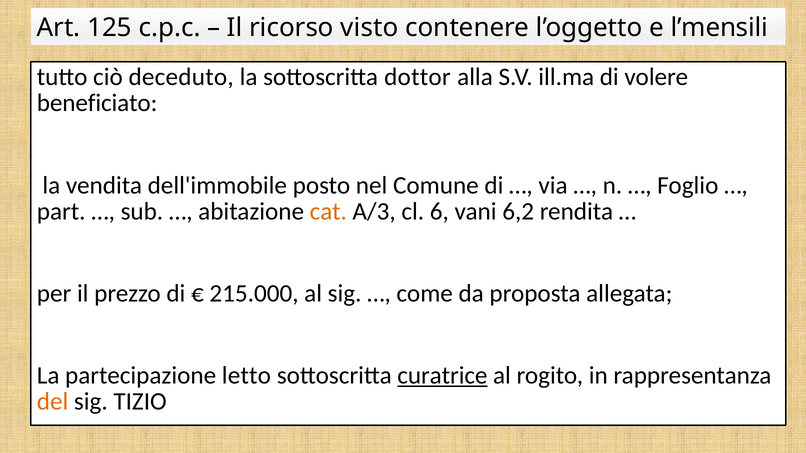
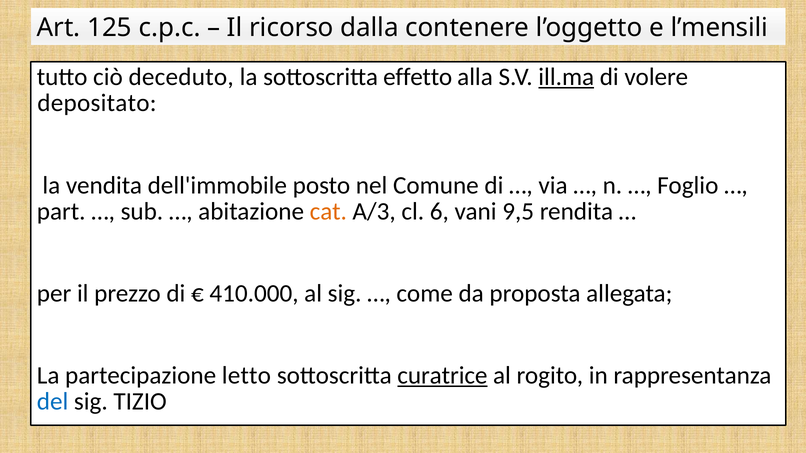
visto: visto -> dalla
dottor: dottor -> effetto
ill.ma underline: none -> present
beneficiato: beneficiato -> depositato
6,2: 6,2 -> 9,5
215.000: 215.000 -> 410.000
del colour: orange -> blue
